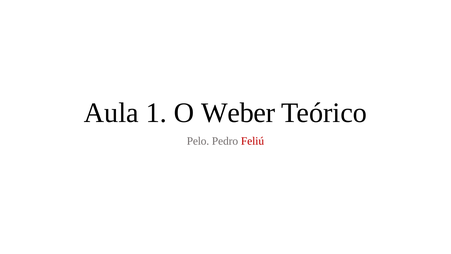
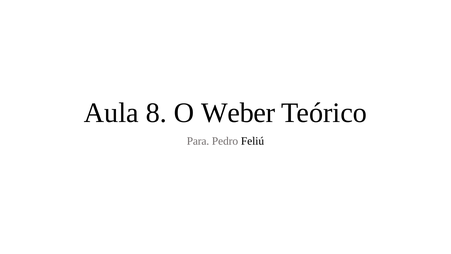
1: 1 -> 8
Pelo: Pelo -> Para
Feliú colour: red -> black
